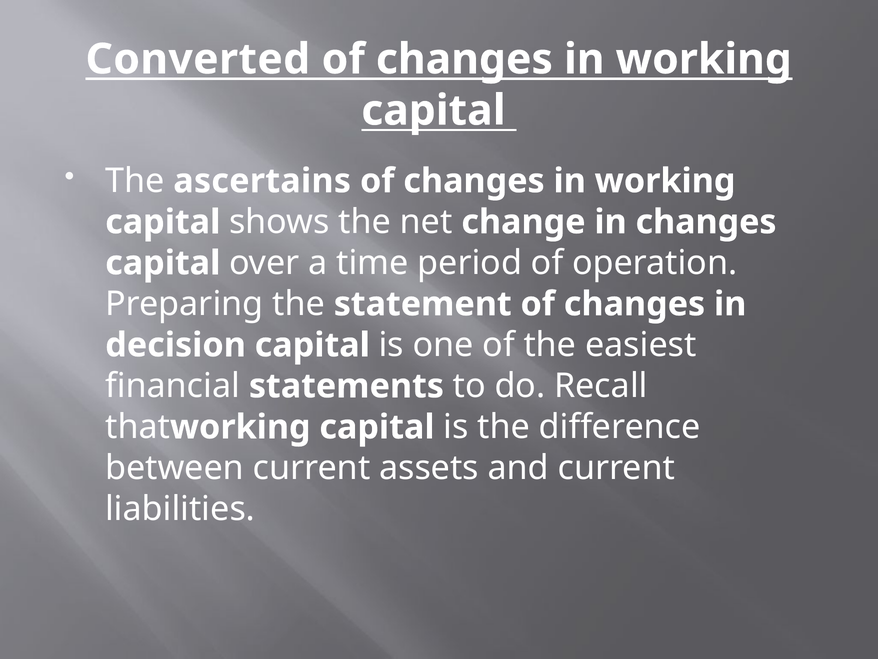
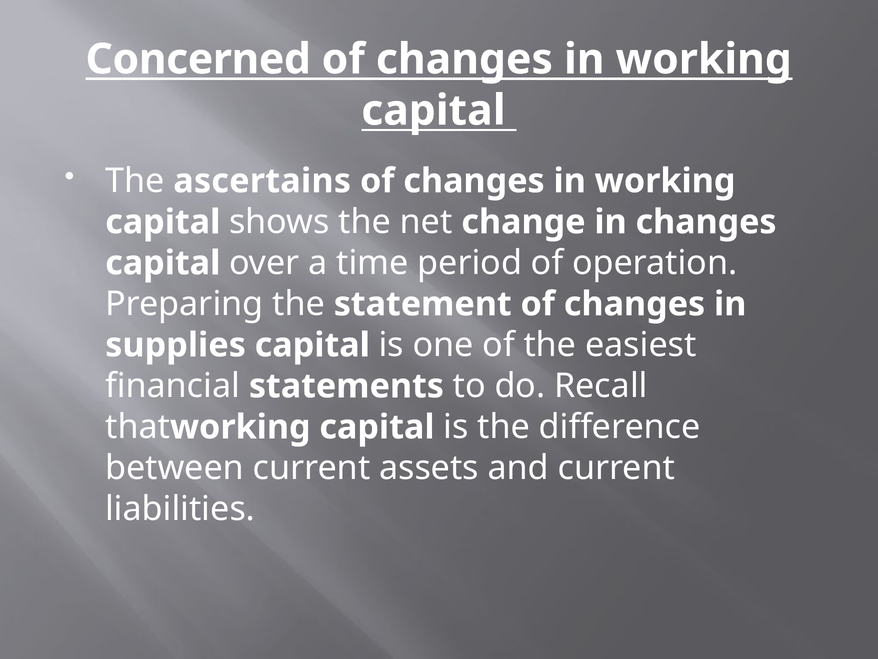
Converted: Converted -> Concerned
decision: decision -> supplies
